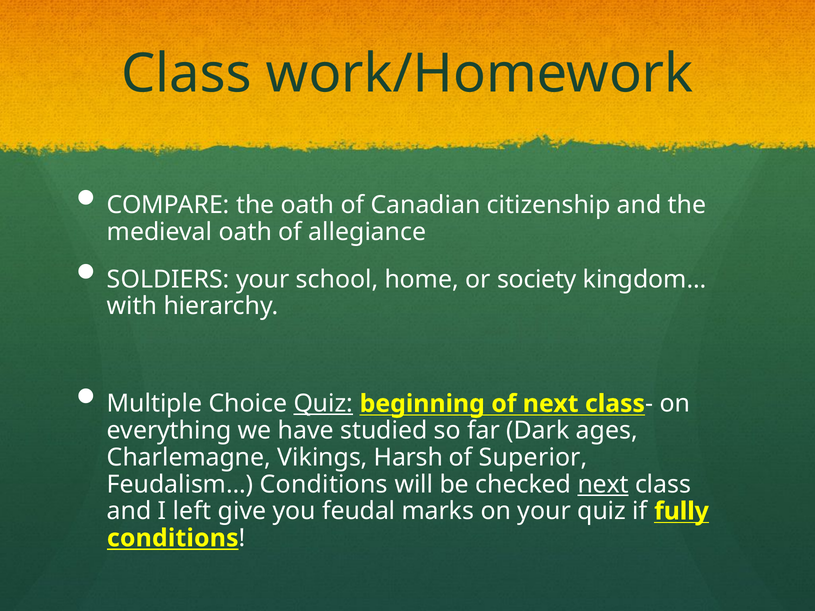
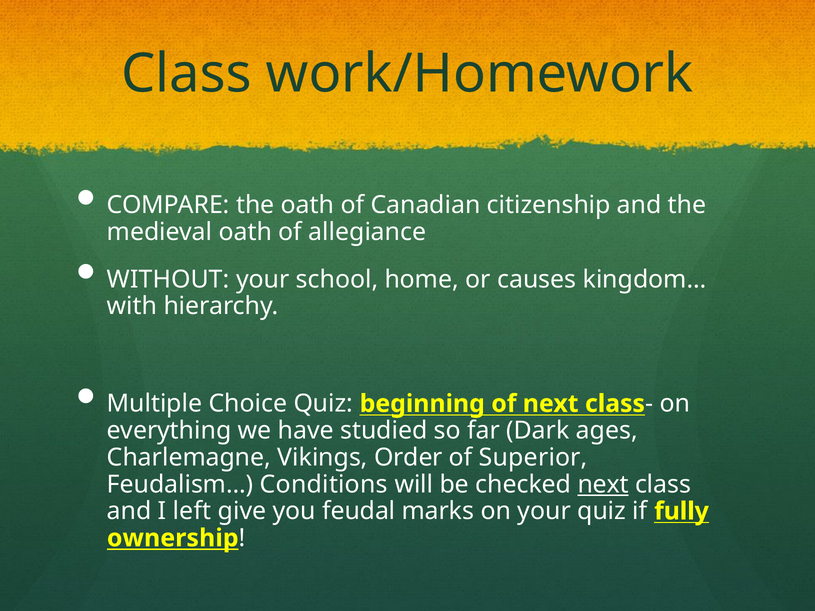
SOLDIERS: SOLDIERS -> WITHOUT
society: society -> causes
Quiz at (323, 404) underline: present -> none
Harsh: Harsh -> Order
conditions at (173, 538): conditions -> ownership
